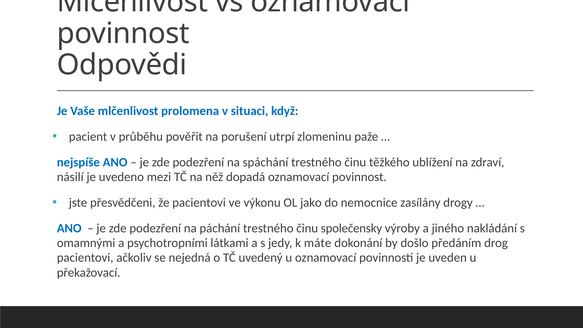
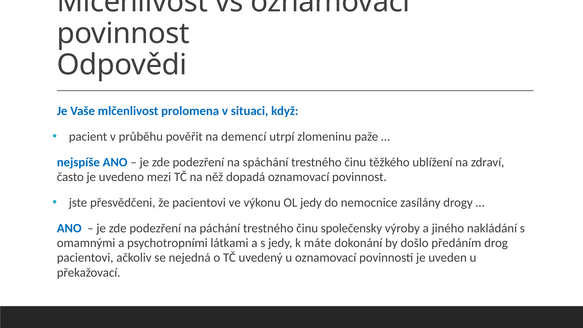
porušení: porušení -> demencí
násilí: násilí -> často
OL jako: jako -> jedy
